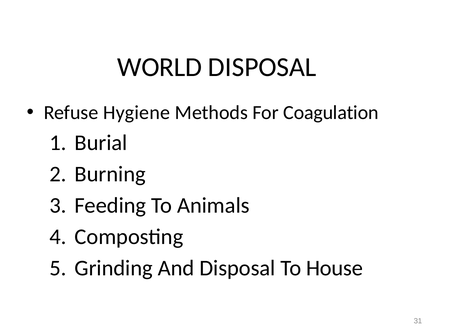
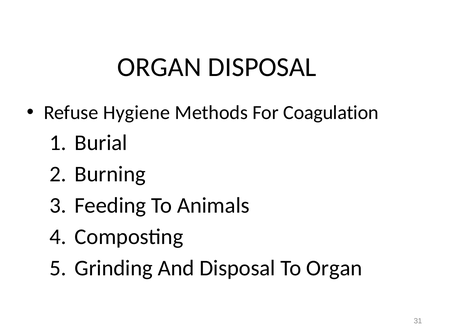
WORLD at (160, 67): WORLD -> ORGAN
To House: House -> Organ
